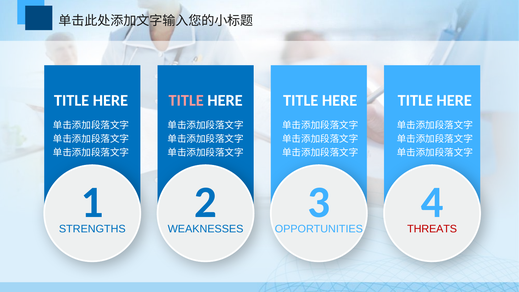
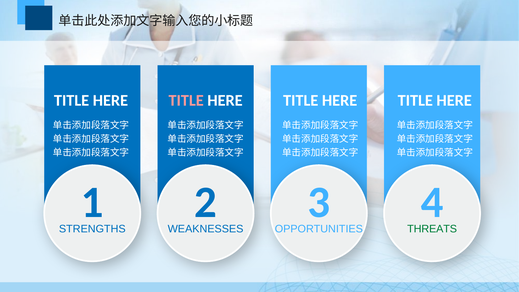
THREATS colour: red -> green
